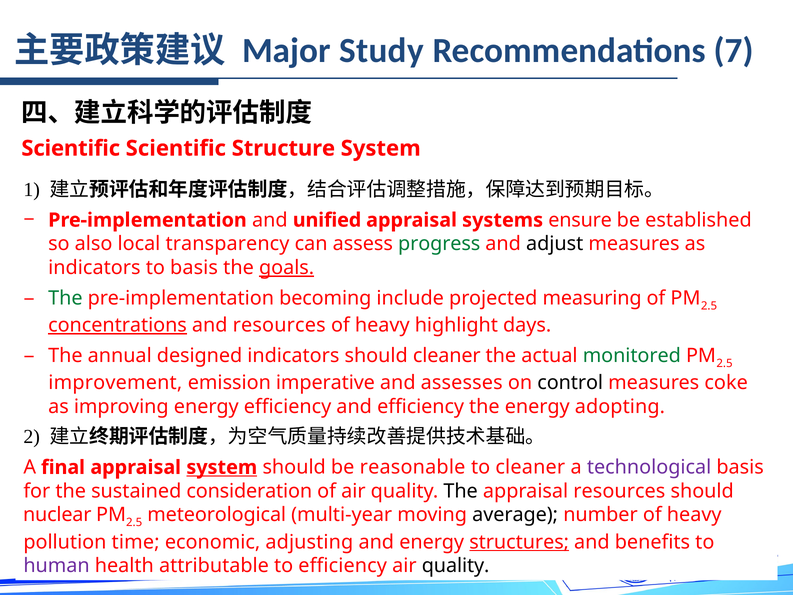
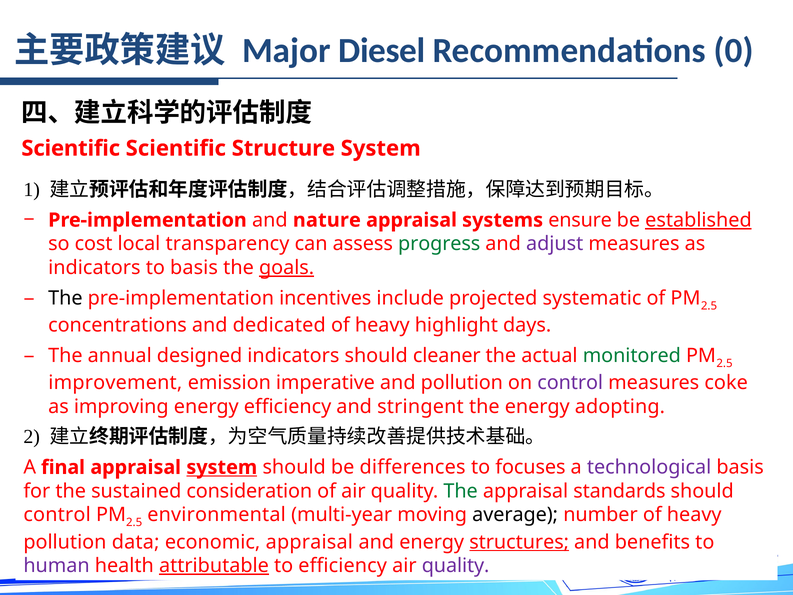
Study: Study -> Diesel
7: 7 -> 0
unified: unified -> nature
established underline: none -> present
also: also -> cost
adjust colour: black -> purple
The at (65, 298) colour: green -> black
becoming: becoming -> incentives
measuring: measuring -> systematic
concentrations underline: present -> none
and resources: resources -> dedicated
and assesses: assesses -> pollution
control at (570, 383) colour: black -> purple
and efficiency: efficiency -> stringent
reasonable: reasonable -> differences
to cleaner: cleaner -> focuses
The at (461, 491) colour: black -> green
appraisal resources: resources -> standards
nuclear at (57, 515): nuclear -> control
meteorological: meteorological -> environmental
time: time -> data
economic adjusting: adjusting -> appraisal
attributable underline: none -> present
quality at (456, 566) colour: black -> purple
